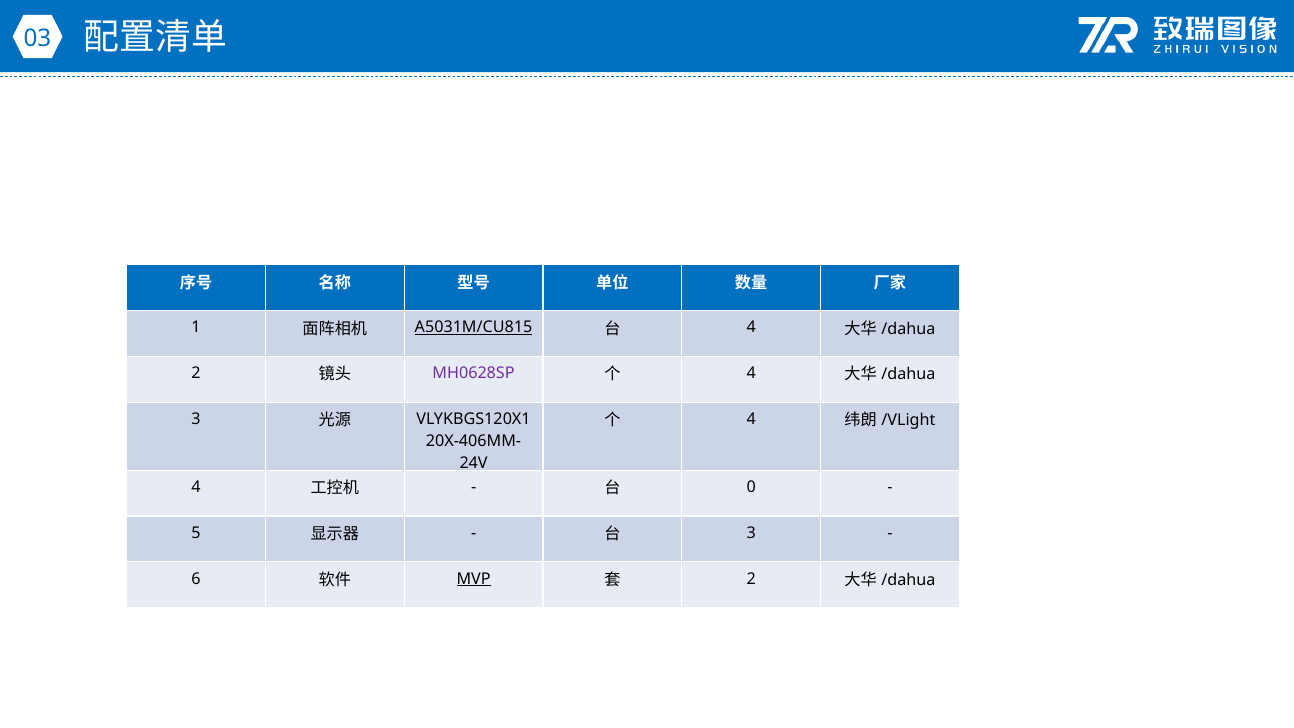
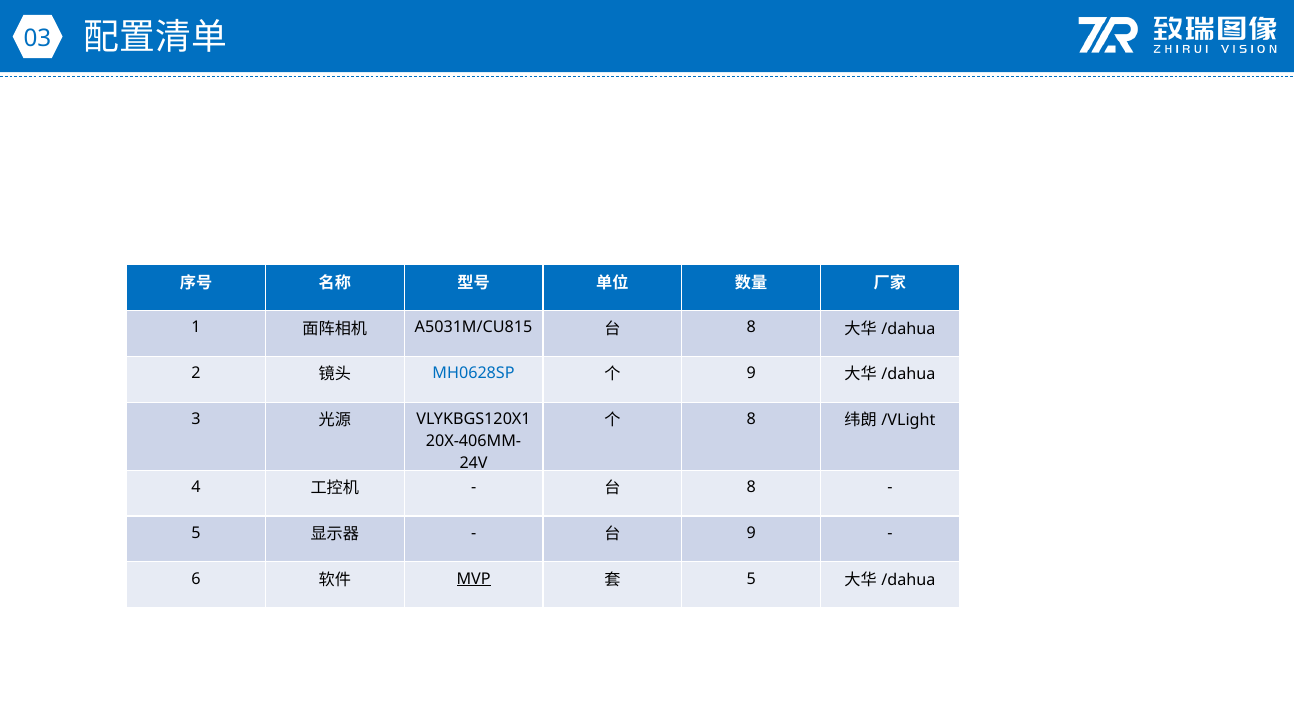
A5031M/CU815 underline: present -> none
4 at (751, 327): 4 -> 8
MH0628SP colour: purple -> blue
4 at (751, 373): 4 -> 9
4 at (751, 419): 4 -> 8
0 at (751, 487): 0 -> 8
3 at (751, 533): 3 -> 9
2 at (751, 579): 2 -> 5
